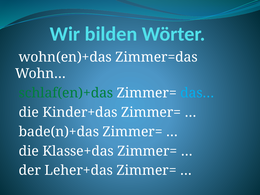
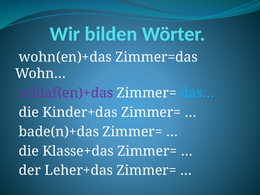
schlaf(en)+das colour: green -> purple
